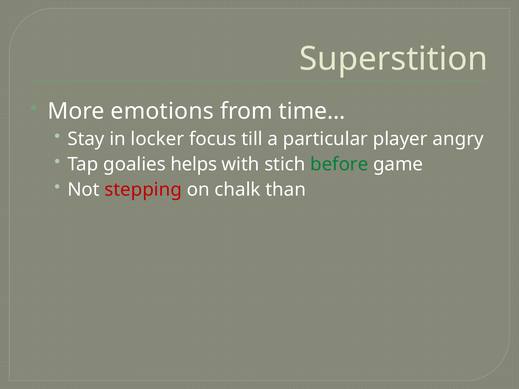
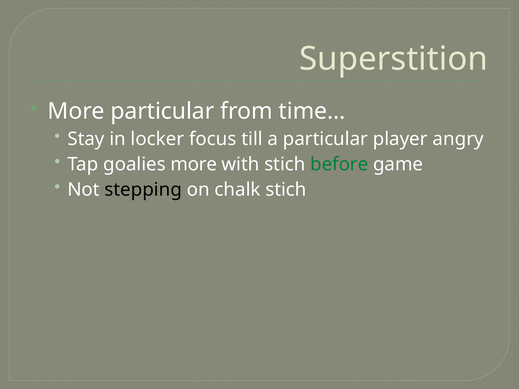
More emotions: emotions -> particular
goalies helps: helps -> more
stepping colour: red -> black
chalk than: than -> stich
